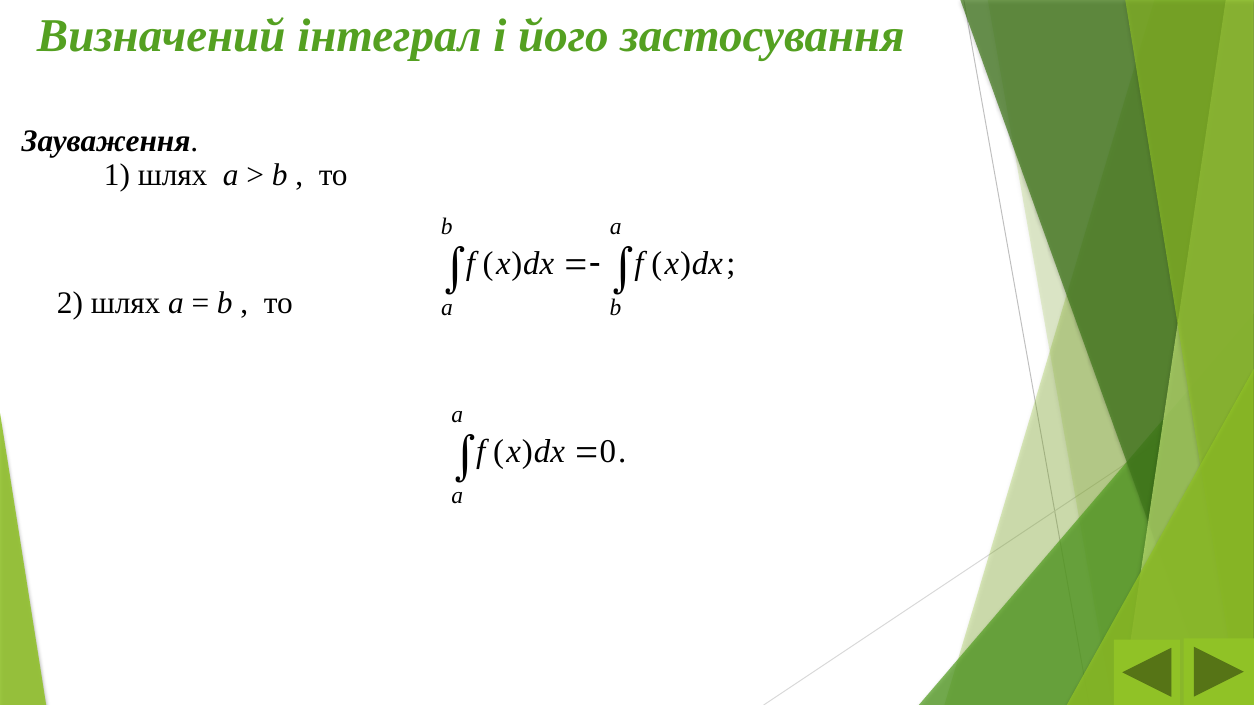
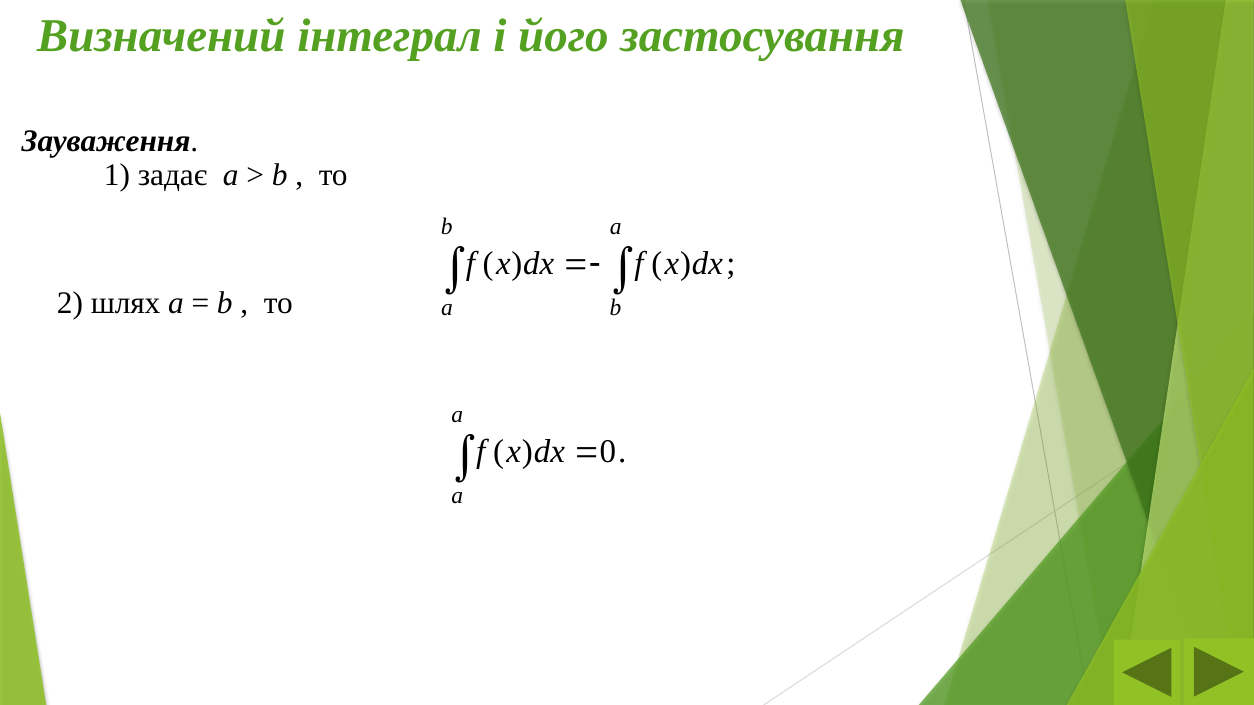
1 шлях: шлях -> задає
